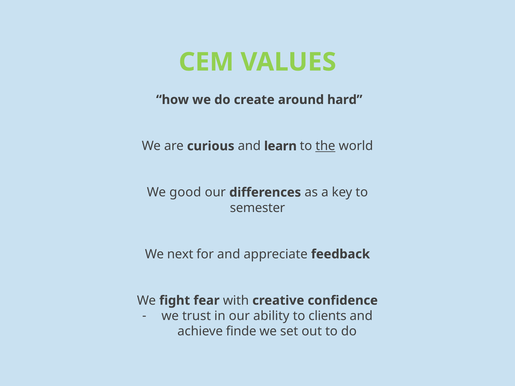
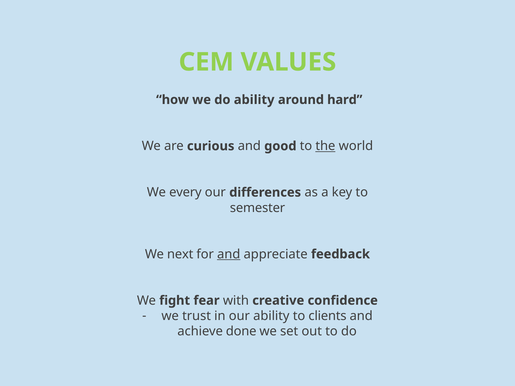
do create: create -> ability
learn: learn -> good
good: good -> every
and at (229, 254) underline: none -> present
finde: finde -> done
